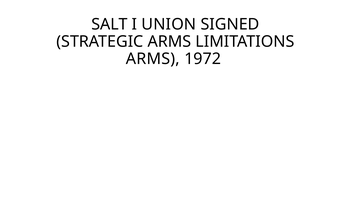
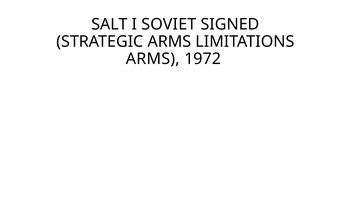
UNION: UNION -> SOVIET
